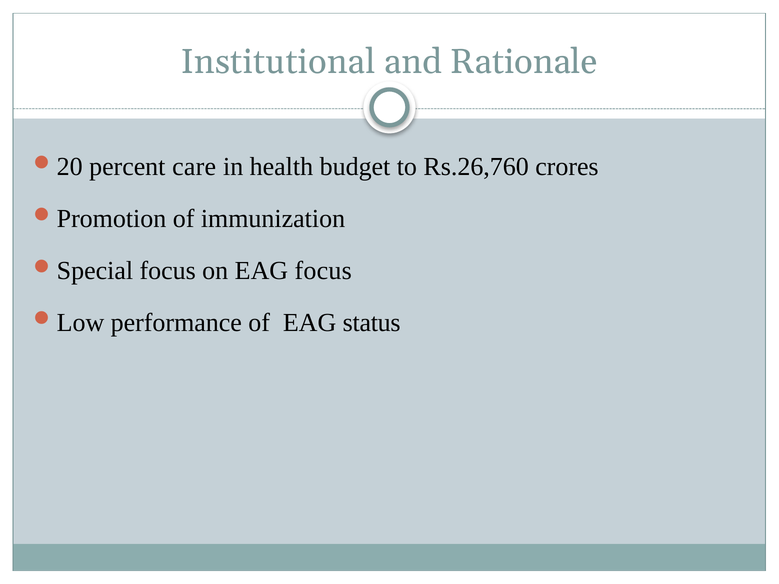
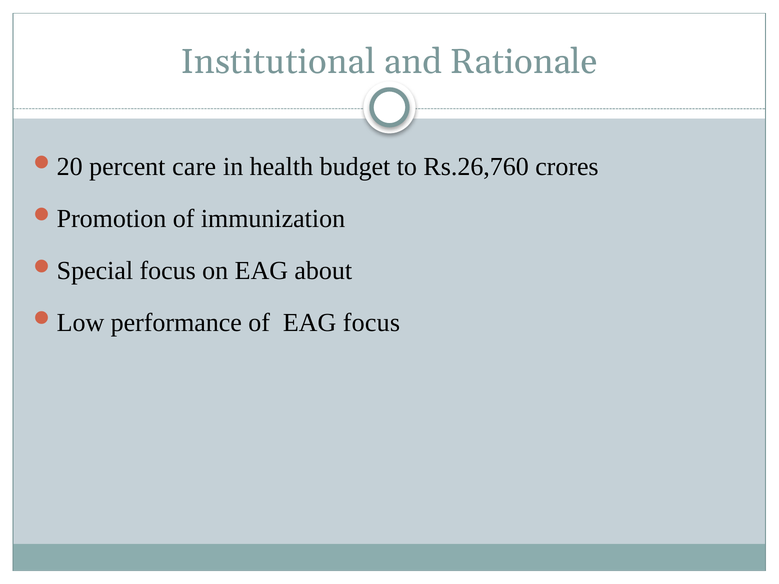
EAG focus: focus -> about
EAG status: status -> focus
